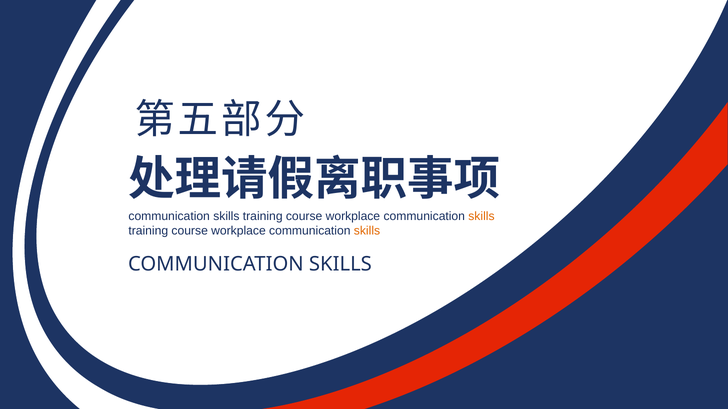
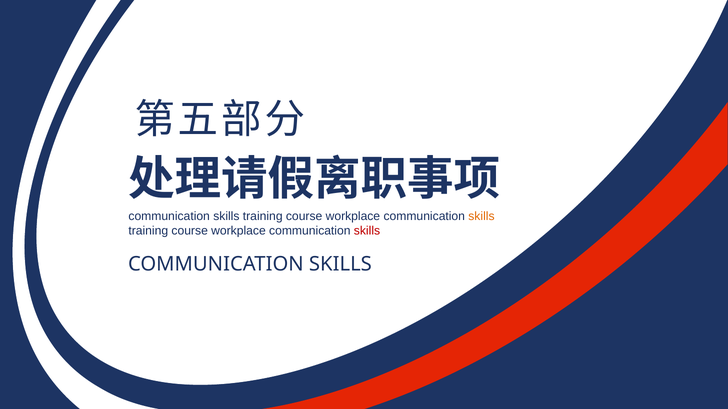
skills at (367, 231) colour: orange -> red
